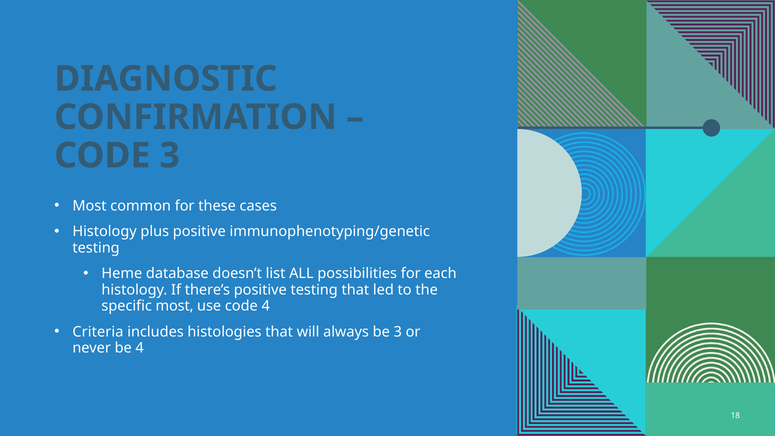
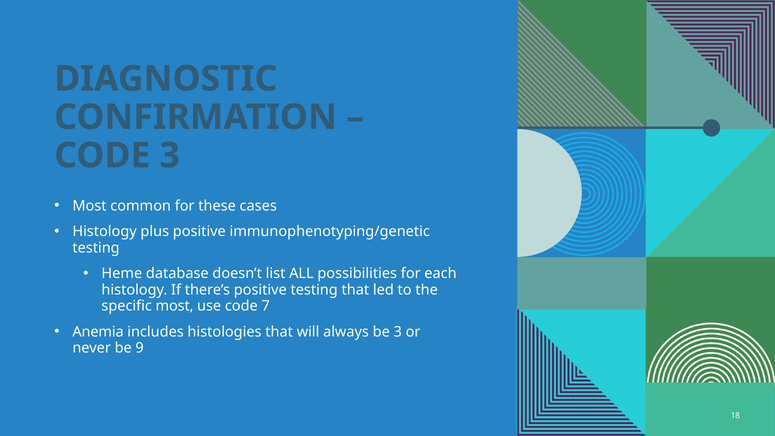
code 4: 4 -> 7
Criteria: Criteria -> Anemia
be 4: 4 -> 9
